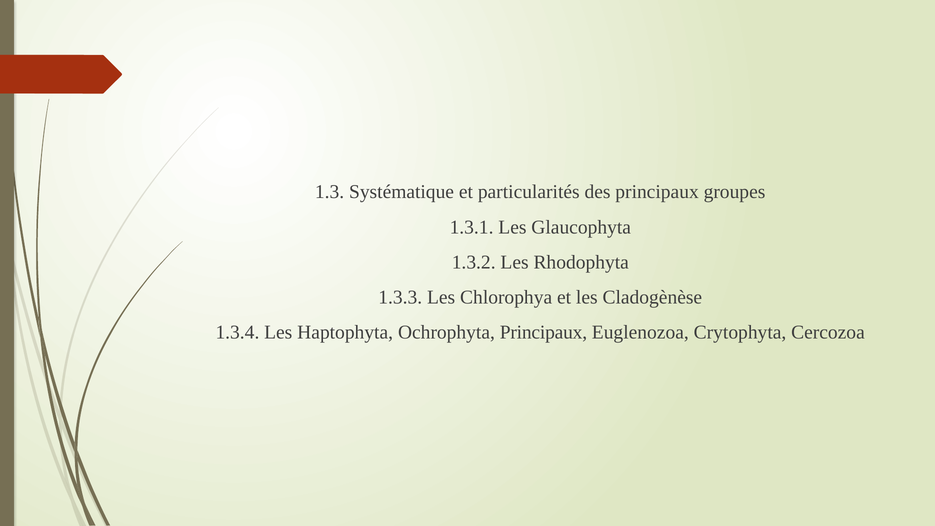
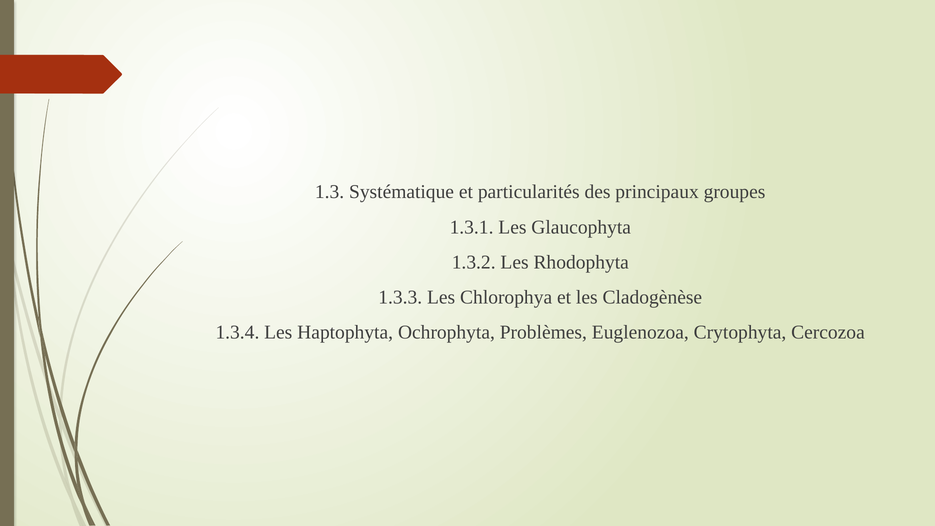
Ochrophyta Principaux: Principaux -> Problèmes
